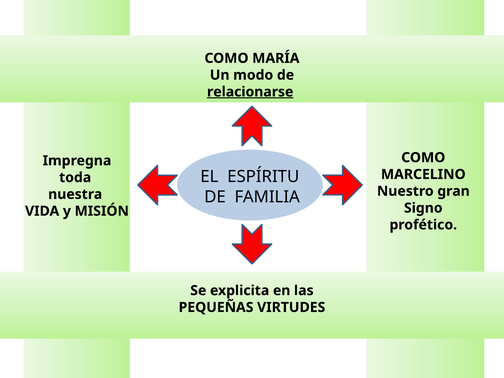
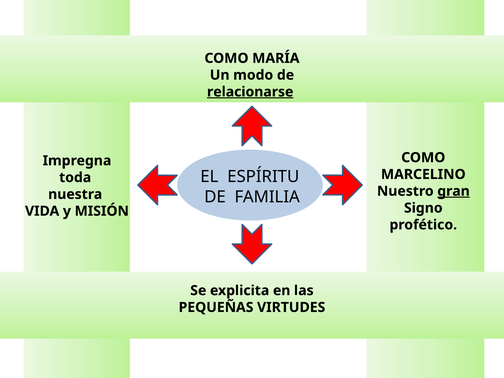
gran underline: none -> present
